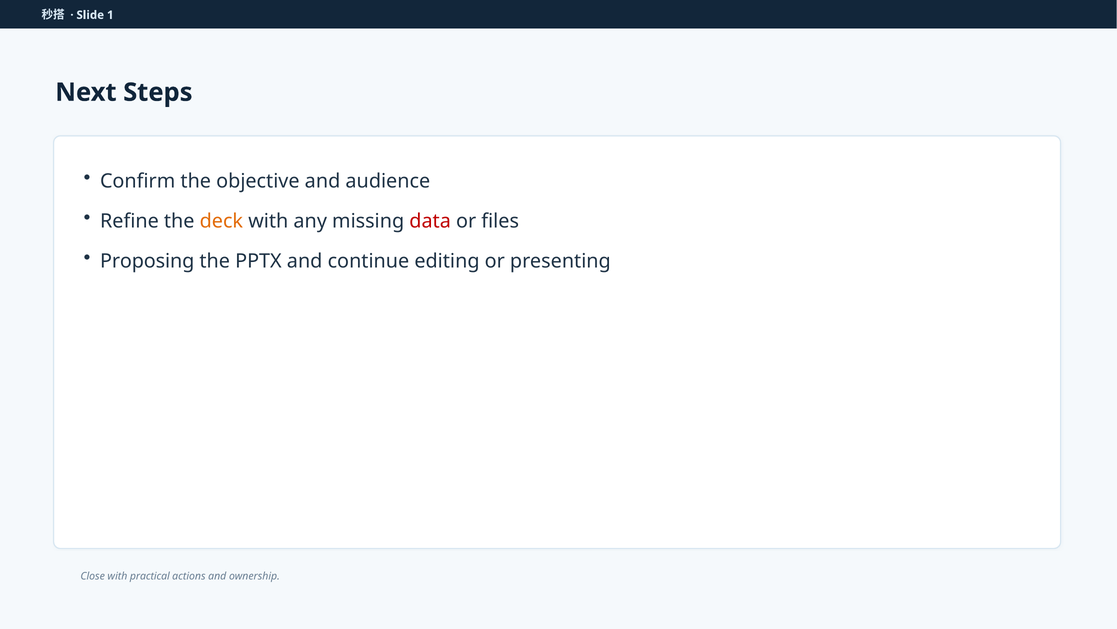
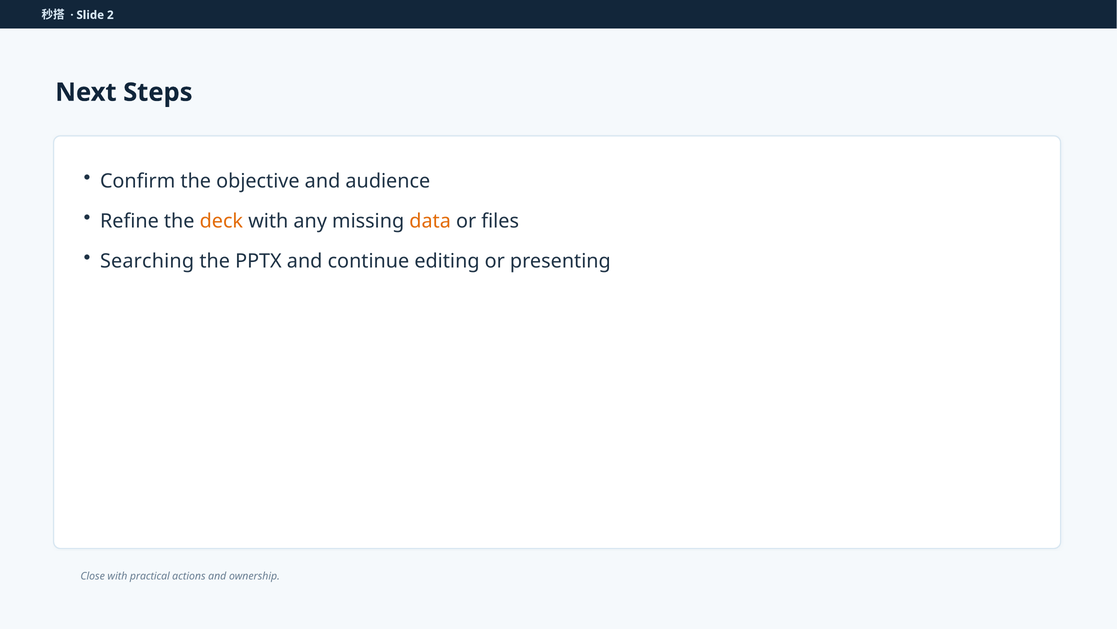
1: 1 -> 2
data colour: red -> orange
Proposing: Proposing -> Searching
